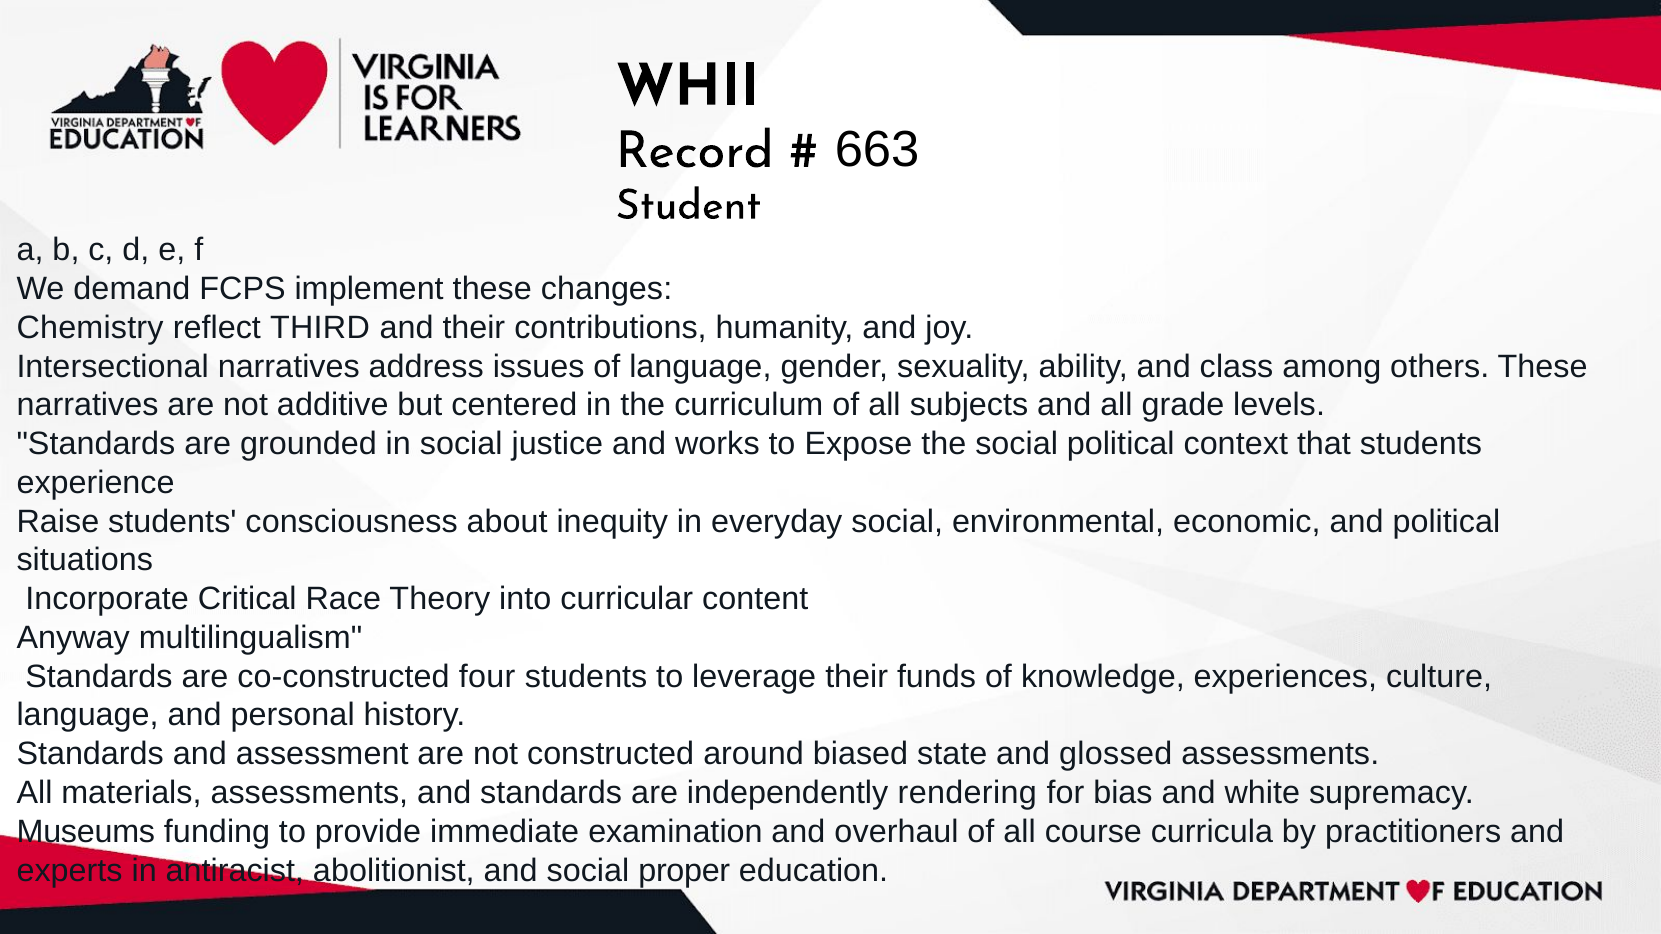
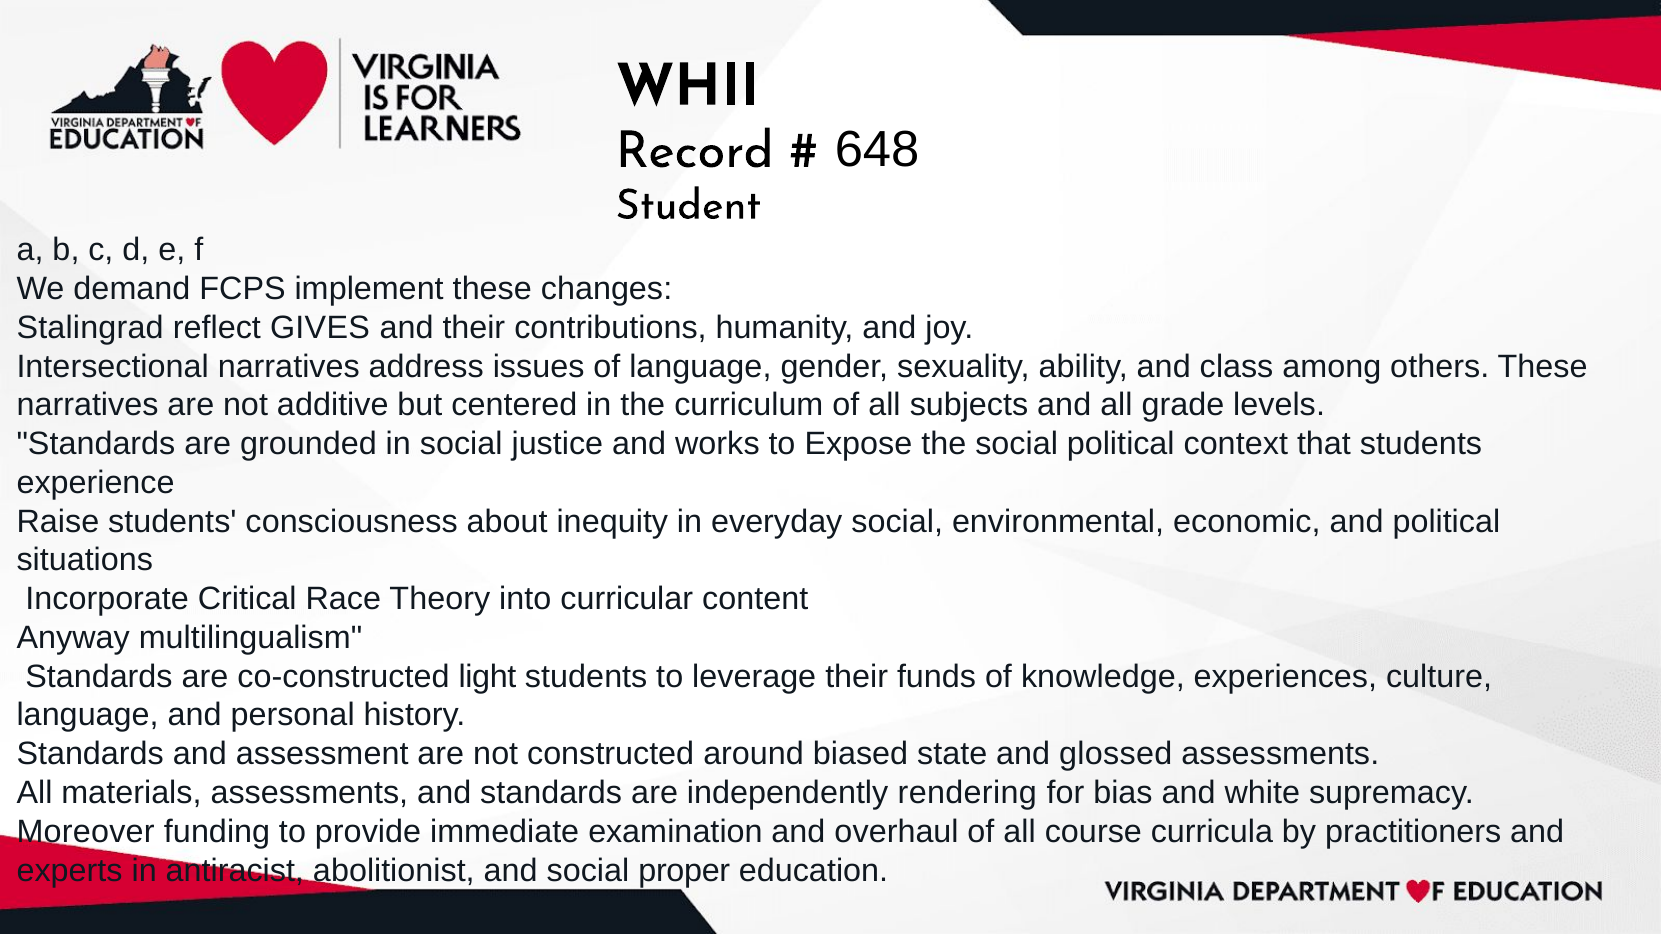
663: 663 -> 648
Chemistry: Chemistry -> Stalingrad
THIRD: THIRD -> GIVES
four: four -> light
Museums: Museums -> Moreover
